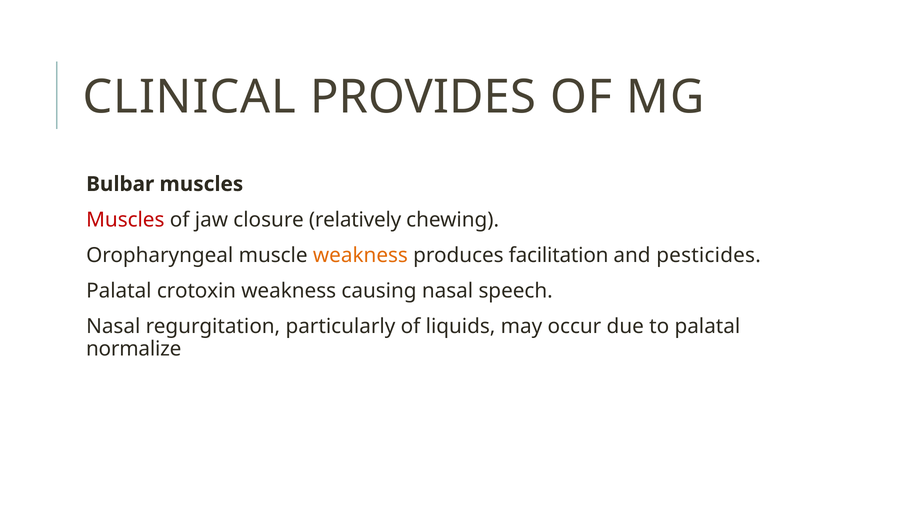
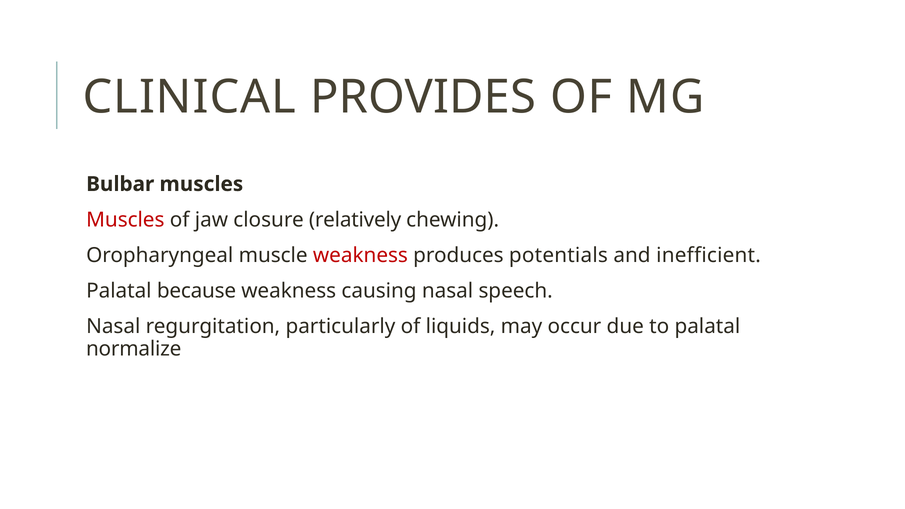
weakness at (360, 255) colour: orange -> red
facilitation: facilitation -> potentials
pesticides: pesticides -> inefficient
crotoxin: crotoxin -> because
